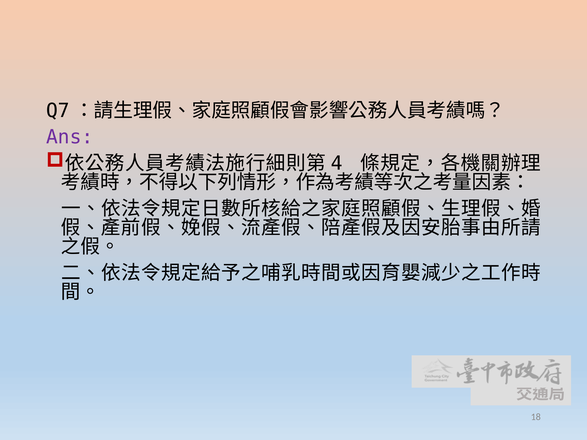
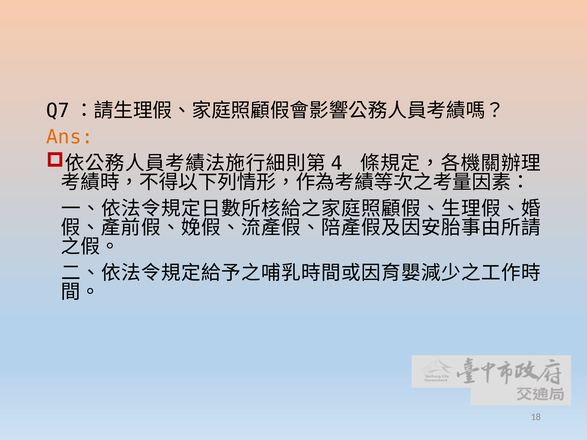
Ans colour: purple -> orange
